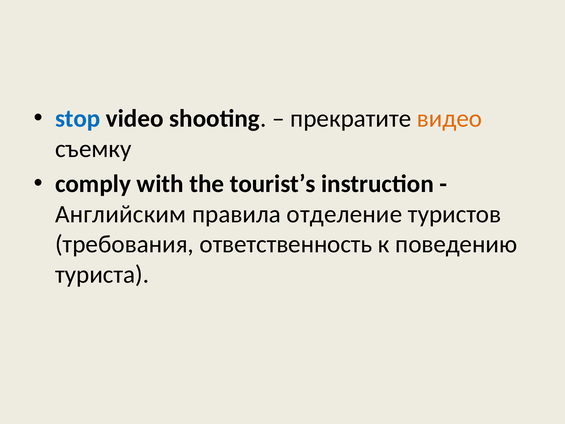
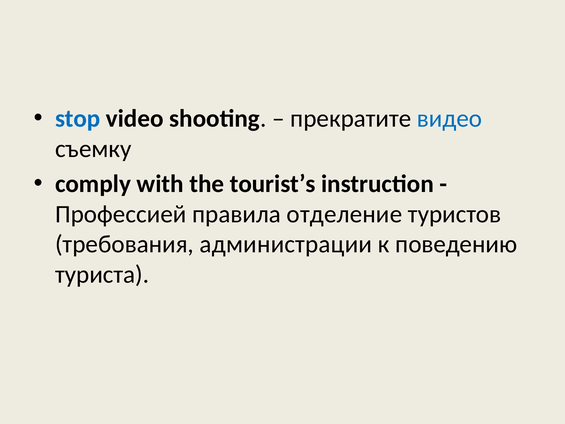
видео colour: orange -> blue
Английским: Английским -> Профессией
ответственность: ответственность -> администрации
